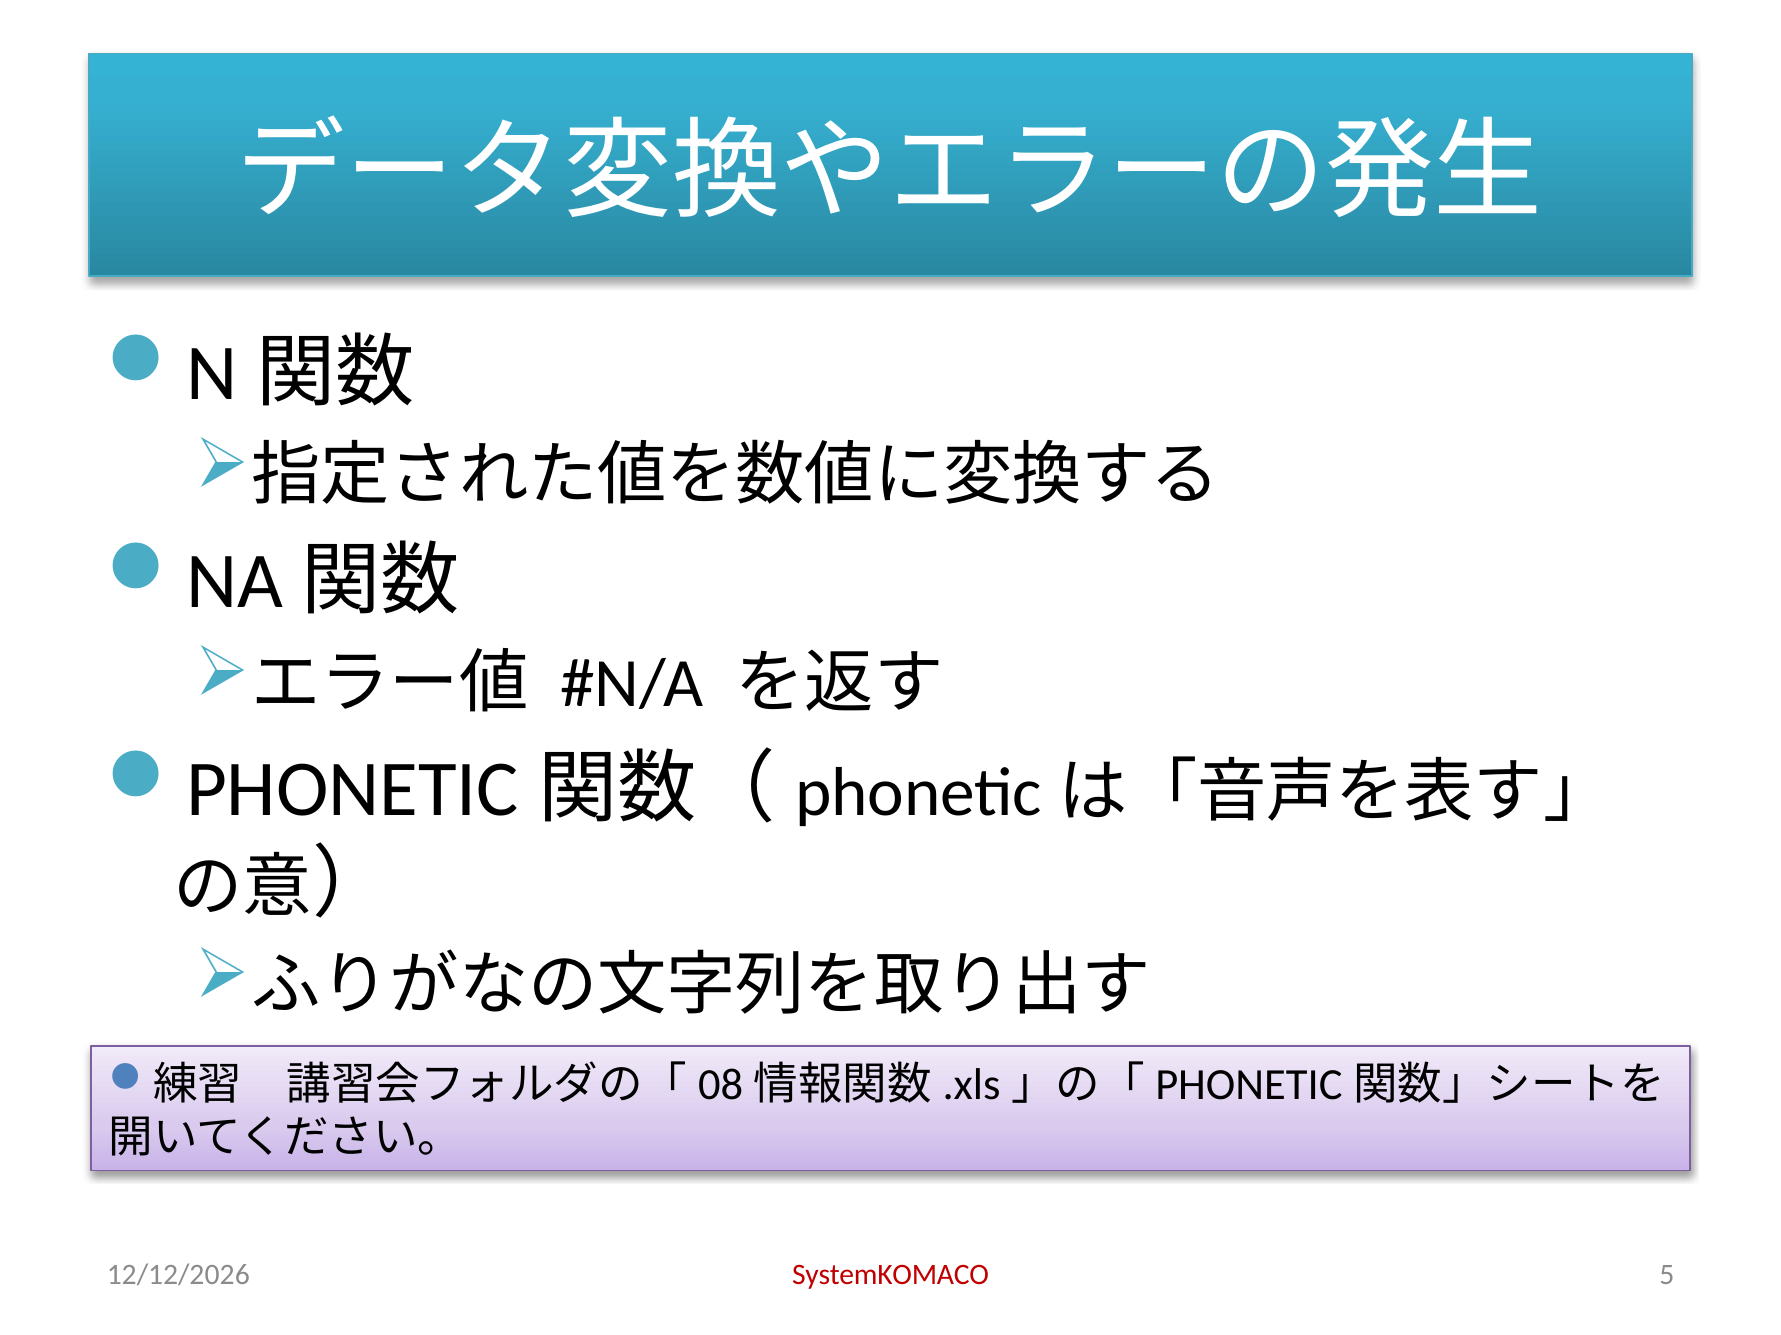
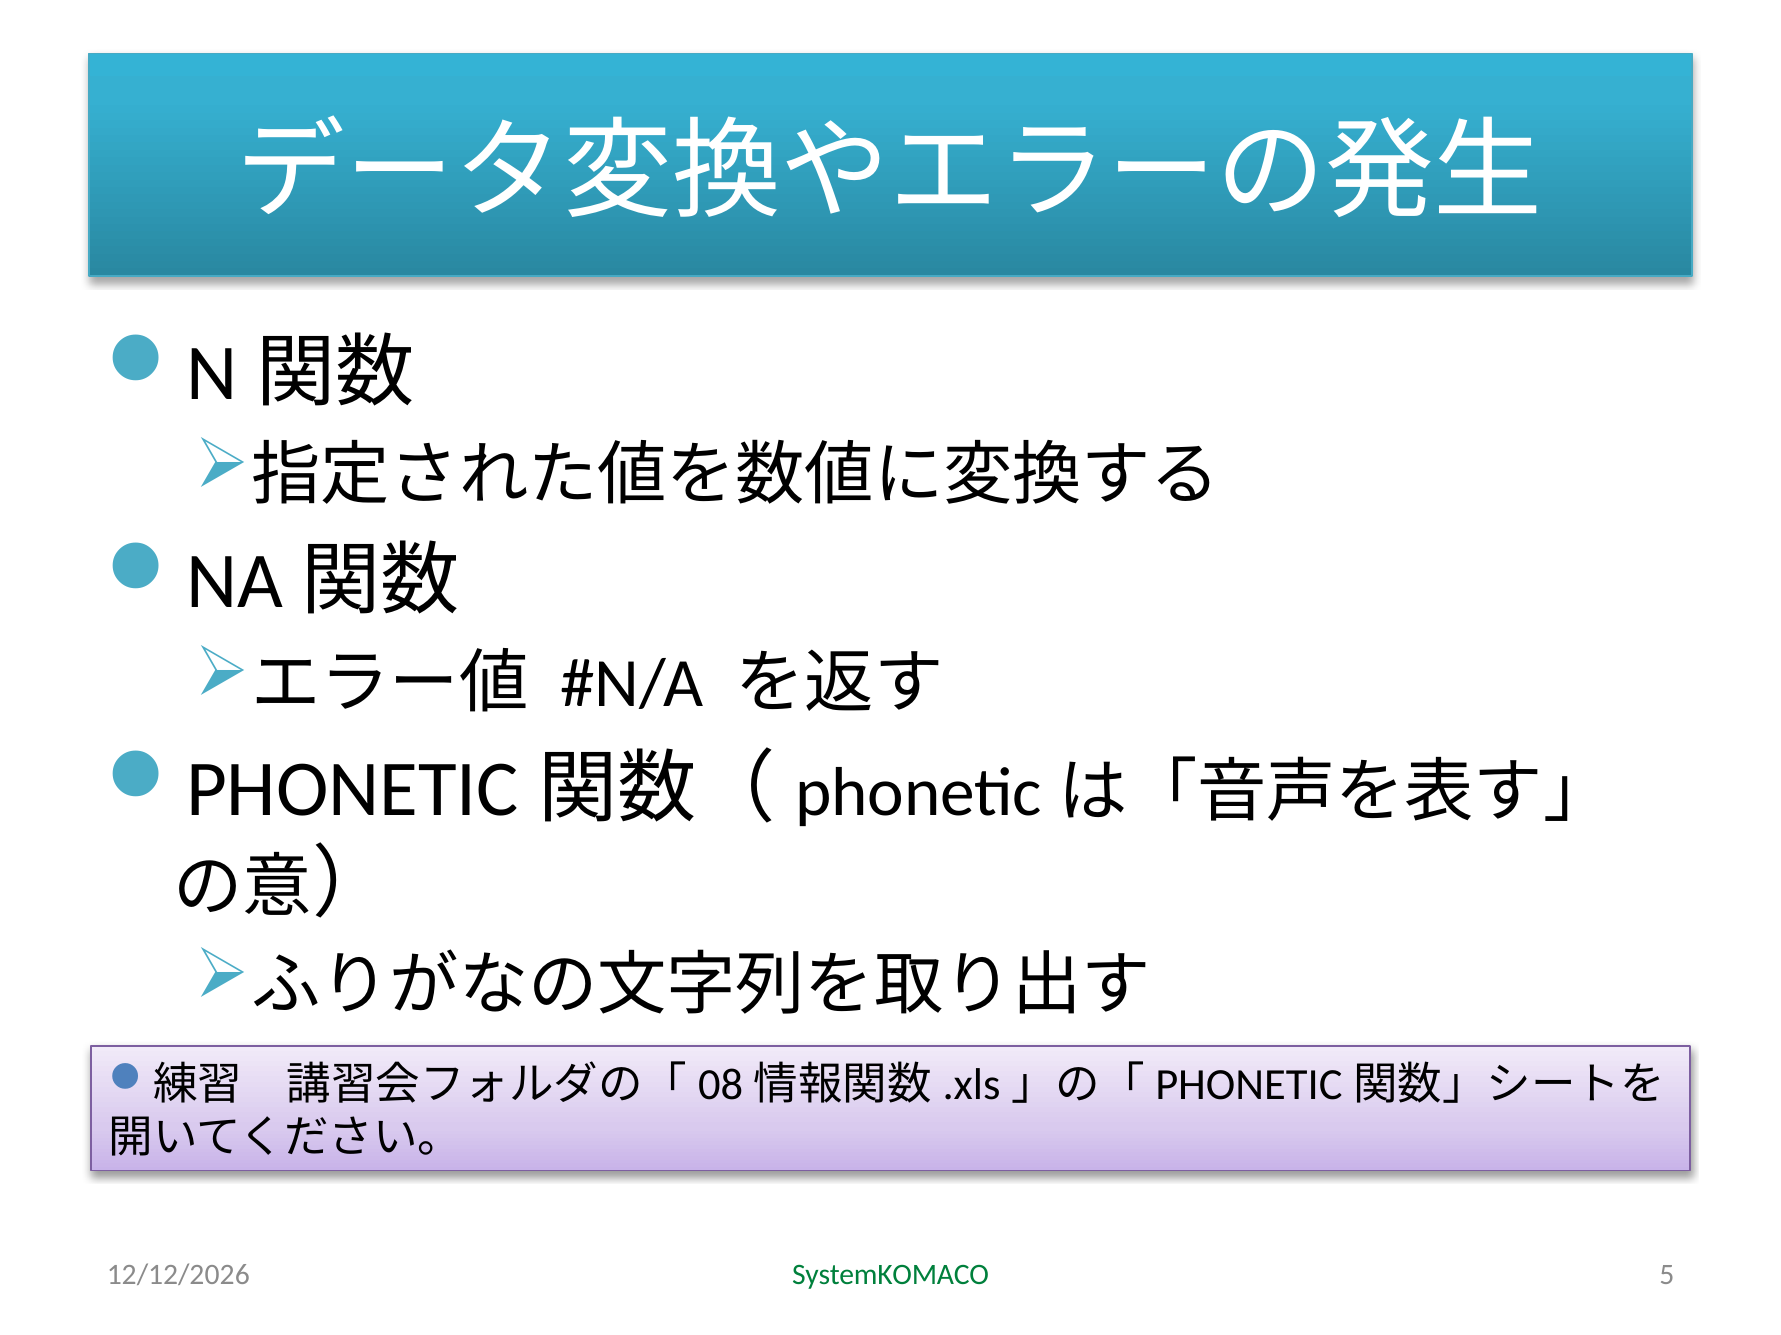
SystemKOMACO colour: red -> green
